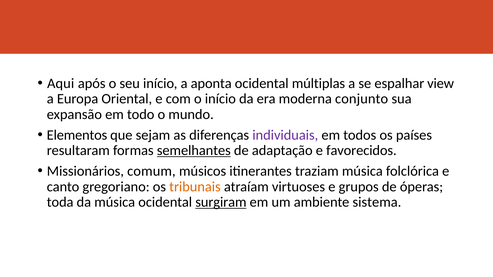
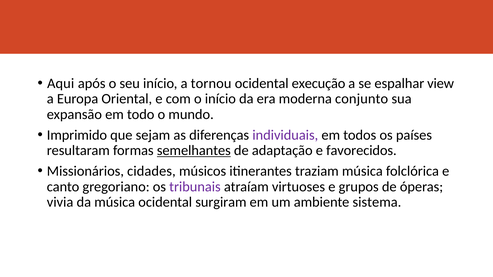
aponta: aponta -> tornou
múltiplas: múltiplas -> execução
Elementos: Elementos -> Imprimido
comum: comum -> cidades
tribunais colour: orange -> purple
toda: toda -> vivia
surgiram underline: present -> none
